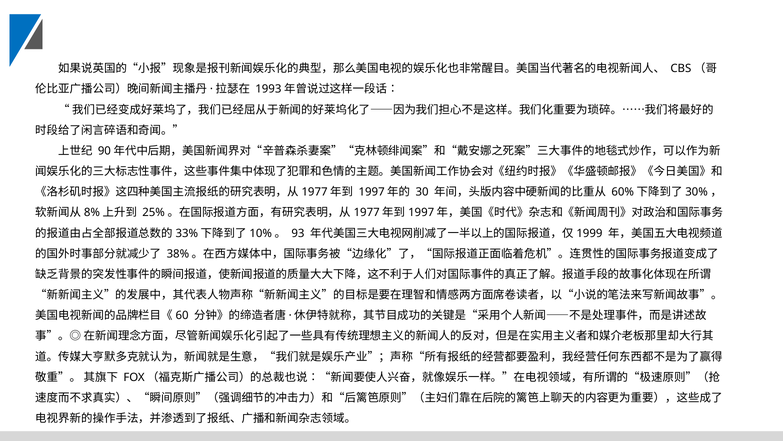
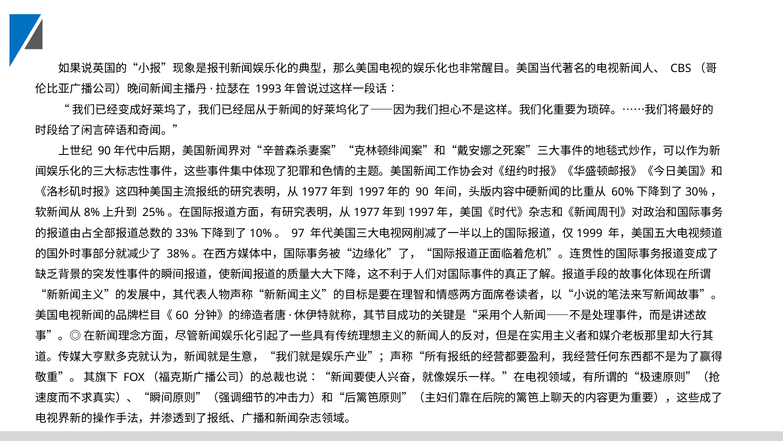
30: 30 -> 90
93: 93 -> 97
